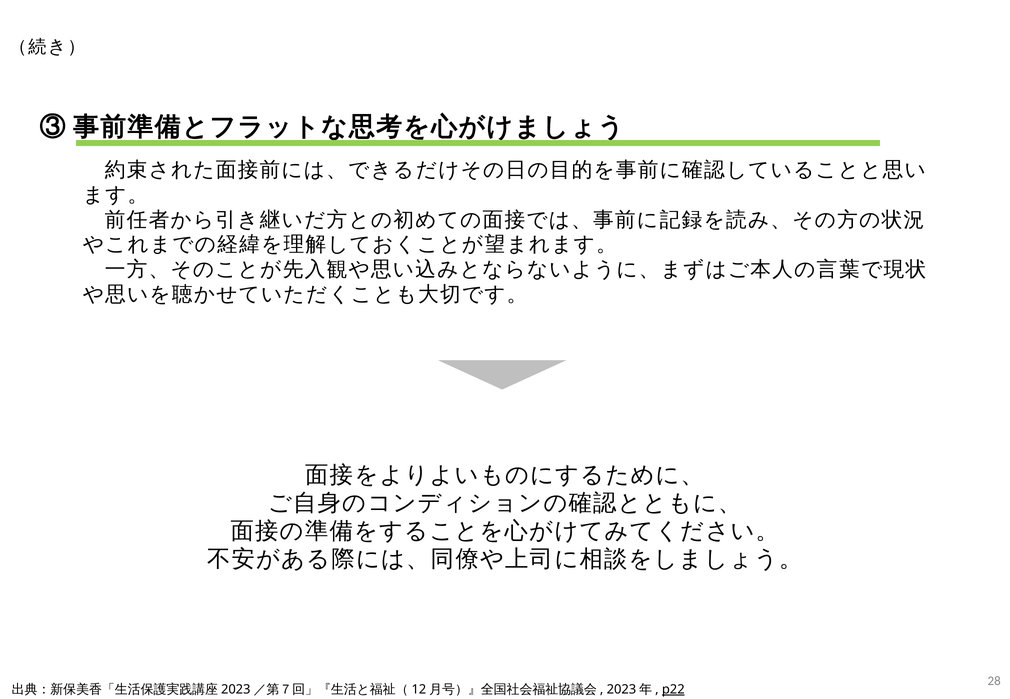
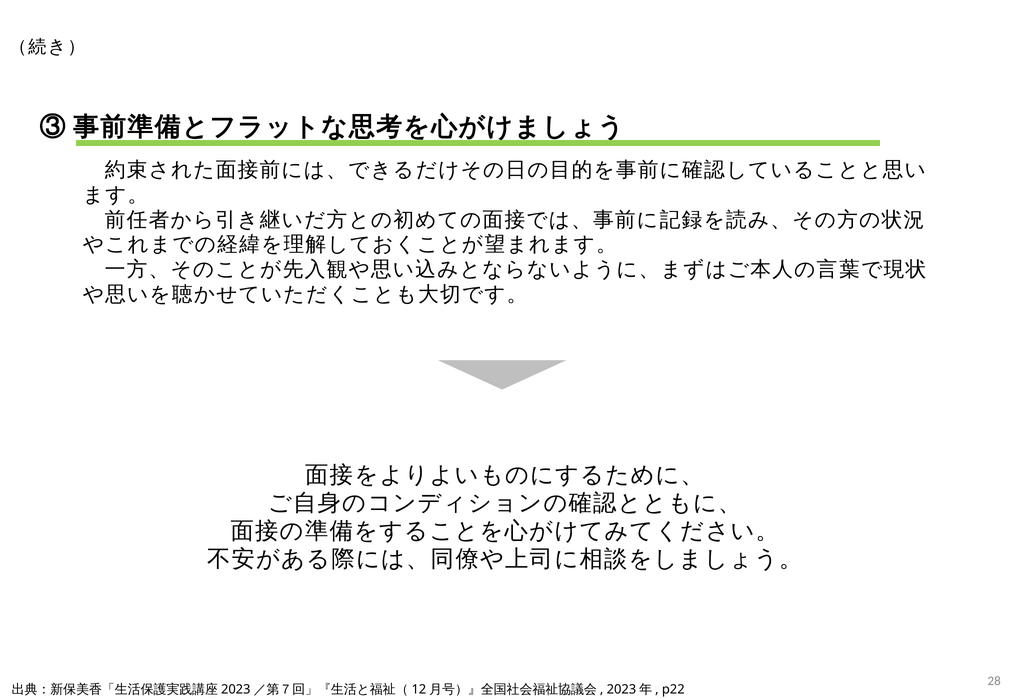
p22 underline: present -> none
